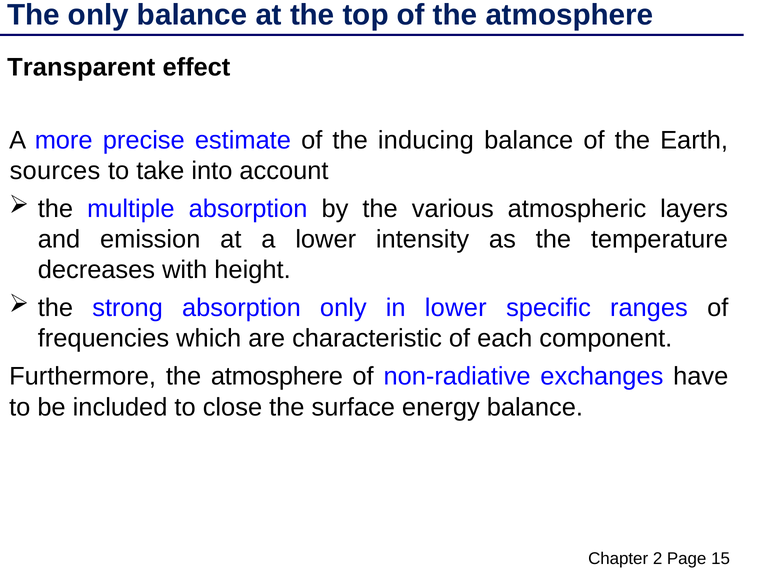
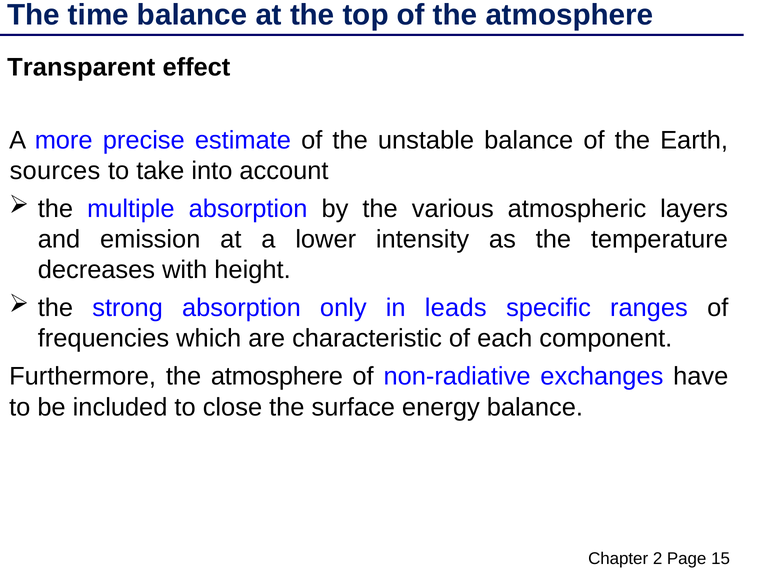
The only: only -> time
inducing: inducing -> unstable
in lower: lower -> leads
